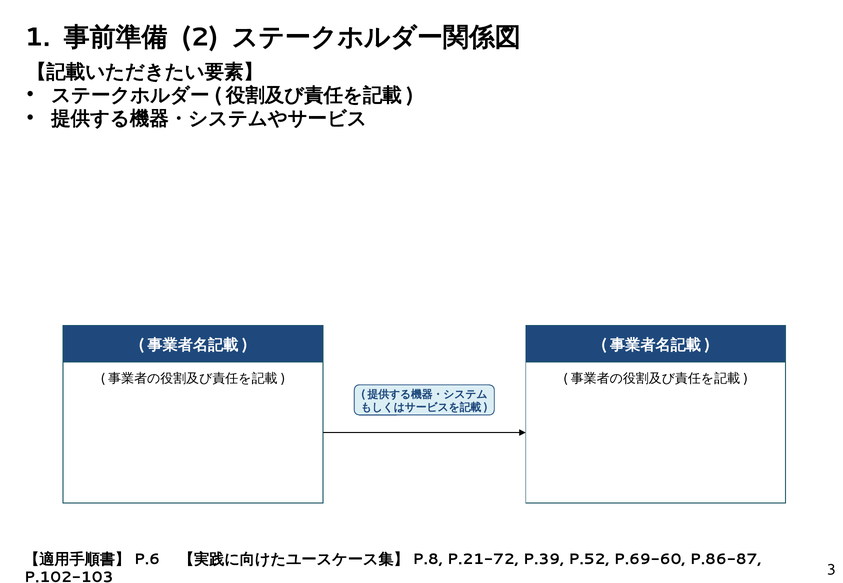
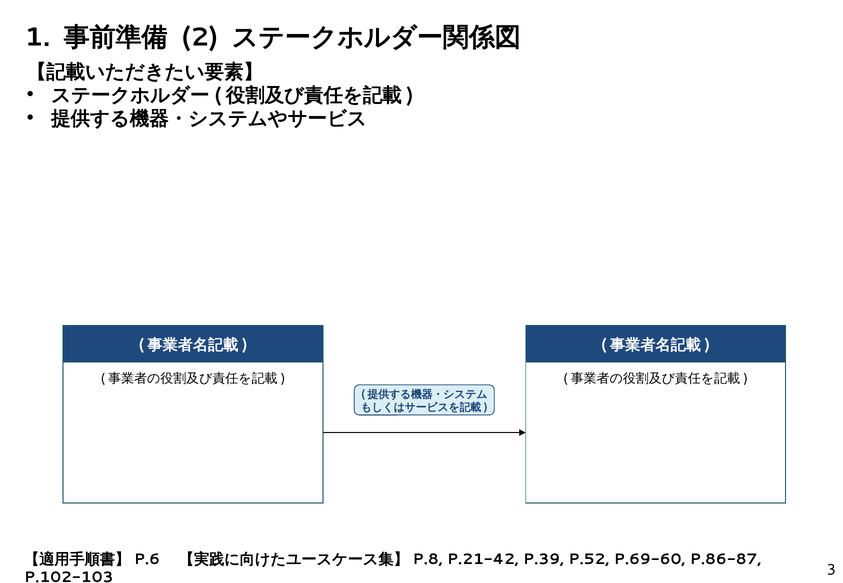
P.21-72: P.21-72 -> P.21-42
